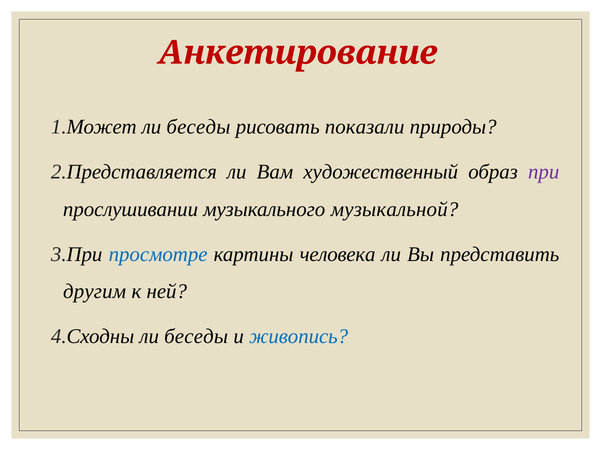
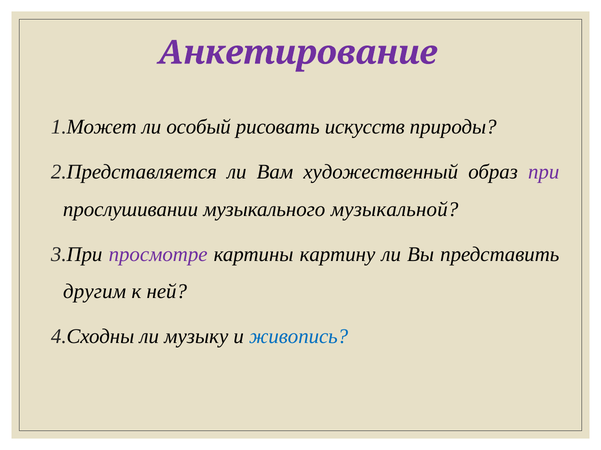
Анкетирование colour: red -> purple
беседы at (198, 127): беседы -> особый
показали: показали -> искусств
просмотре colour: blue -> purple
человека: человека -> картину
беседы at (196, 337): беседы -> музыку
